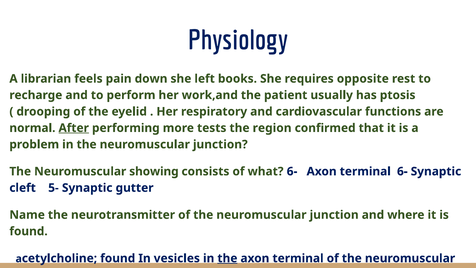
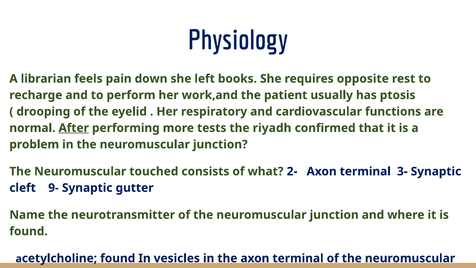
region: region -> riyadh
showing: showing -> touched
what 6-: 6- -> 2-
terminal 6-: 6- -> 3-
5-: 5- -> 9-
the at (227, 258) underline: present -> none
